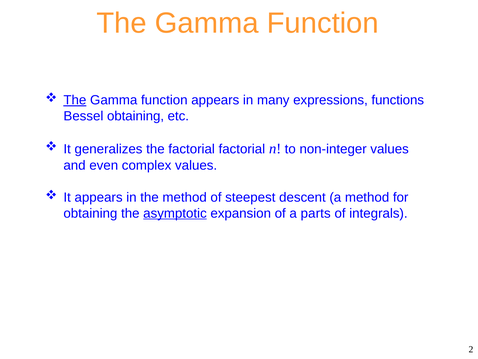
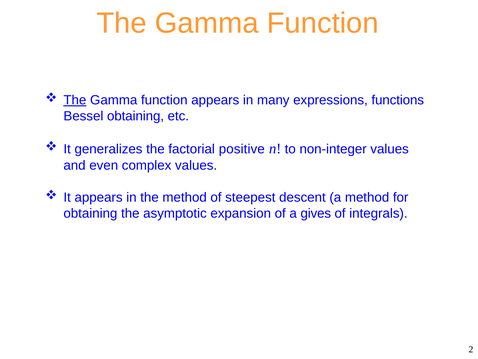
factorial factorial: factorial -> positive
asymptotic underline: present -> none
parts: parts -> gives
